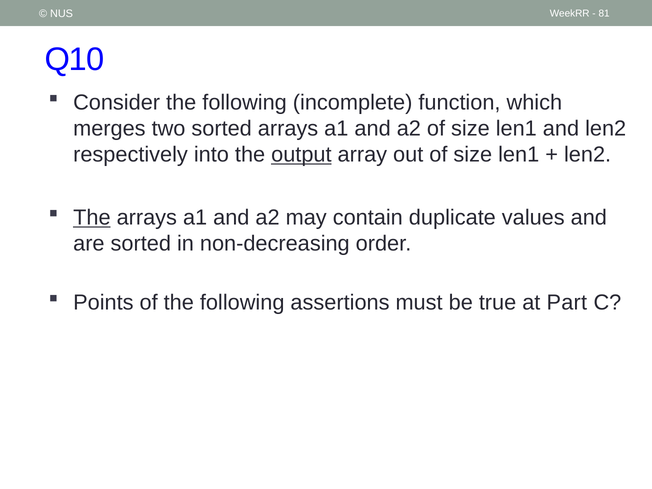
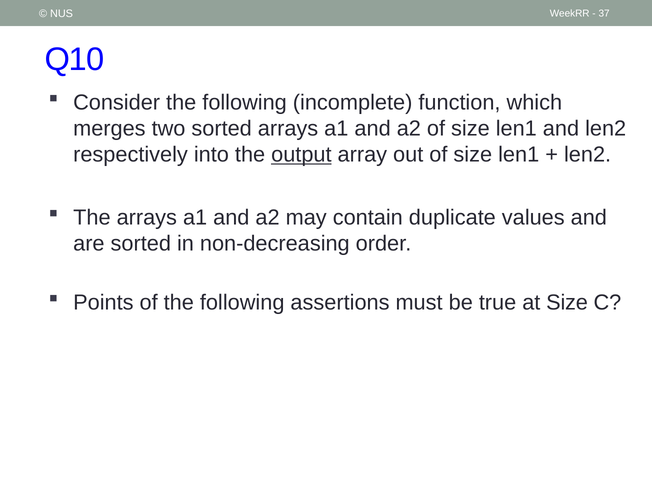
81: 81 -> 37
The at (92, 218) underline: present -> none
at Part: Part -> Size
